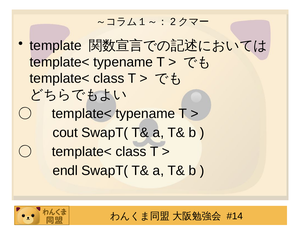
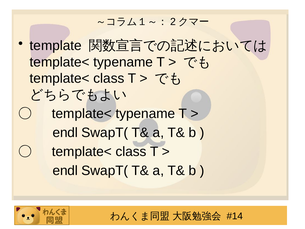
cout at (65, 133): cout -> endl
